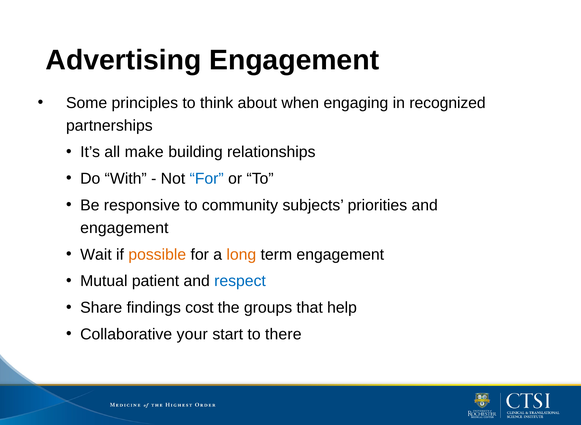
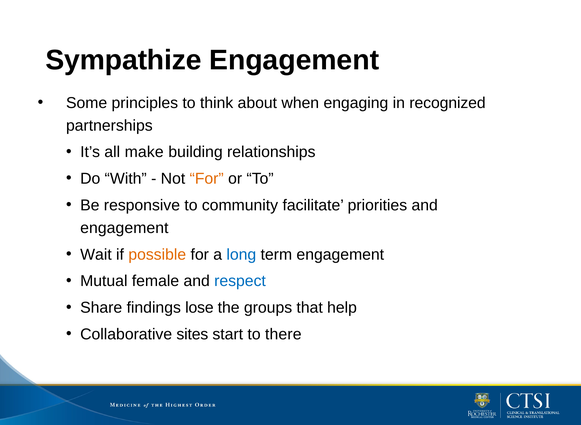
Advertising: Advertising -> Sympathize
For at (207, 179) colour: blue -> orange
subjects: subjects -> facilitate
long colour: orange -> blue
patient: patient -> female
cost: cost -> lose
your: your -> sites
